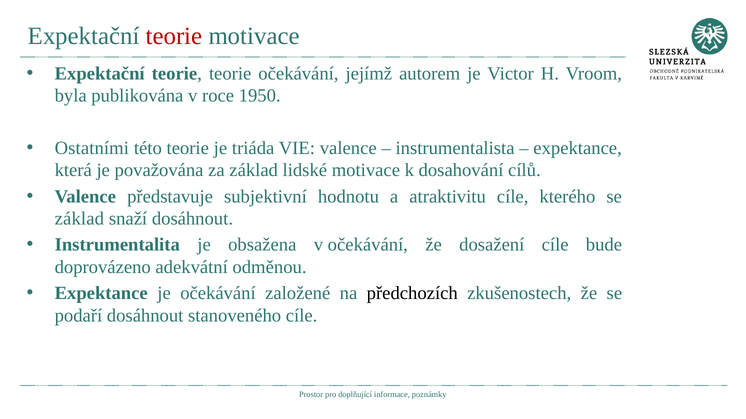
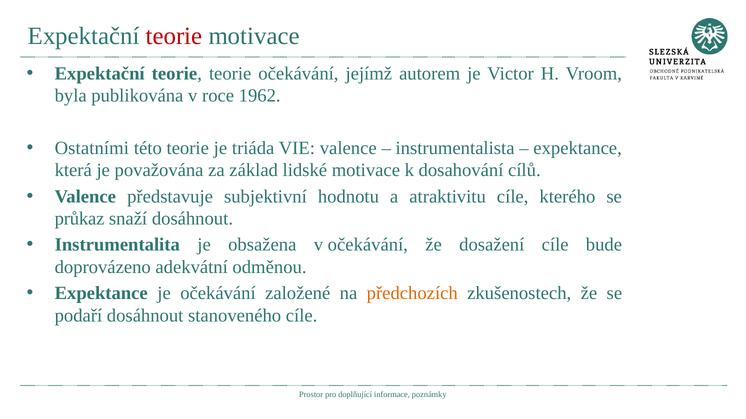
1950: 1950 -> 1962
základ at (79, 219): základ -> průkaz
předchozích colour: black -> orange
